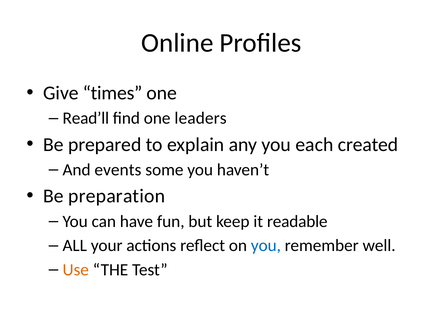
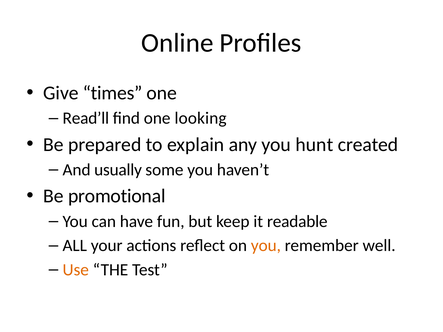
leaders: leaders -> looking
each: each -> hunt
events: events -> usually
preparation: preparation -> promotional
you at (266, 246) colour: blue -> orange
